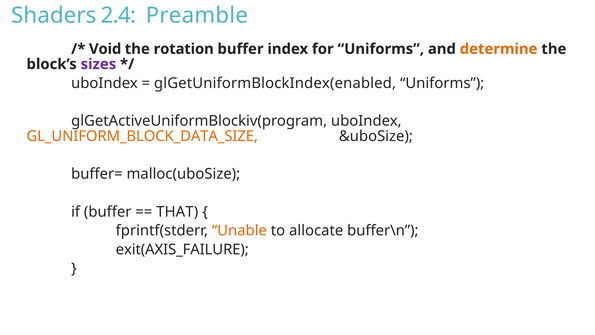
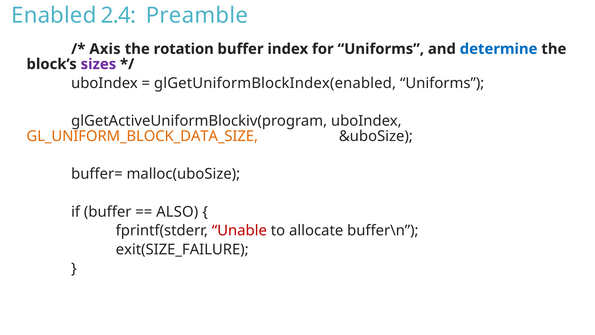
Shaders: Shaders -> Enabled
Void: Void -> Axis
determine colour: orange -> blue
THAT: THAT -> ALSO
Unable colour: orange -> red
exit(AXIS_FAILURE: exit(AXIS_FAILURE -> exit(SIZE_FAILURE
